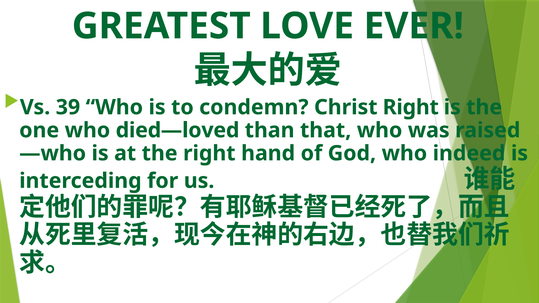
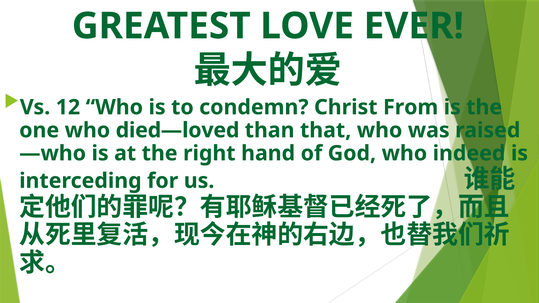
39: 39 -> 12
Christ Right: Right -> From
